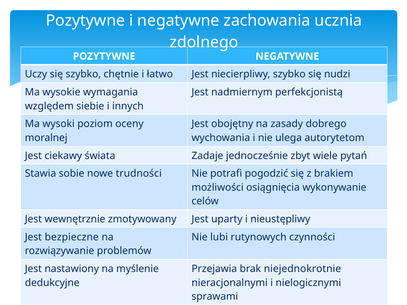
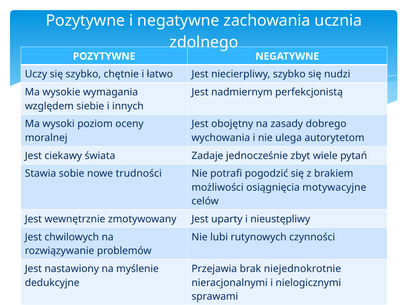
wykonywanie: wykonywanie -> motywacyjne
bezpieczne: bezpieczne -> chwilowych
